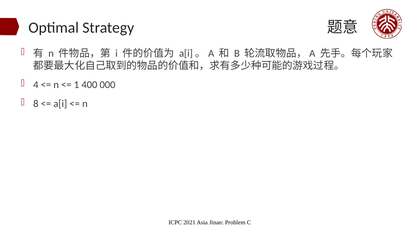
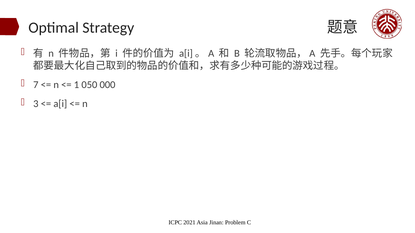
4: 4 -> 7
400: 400 -> 050
8: 8 -> 3
